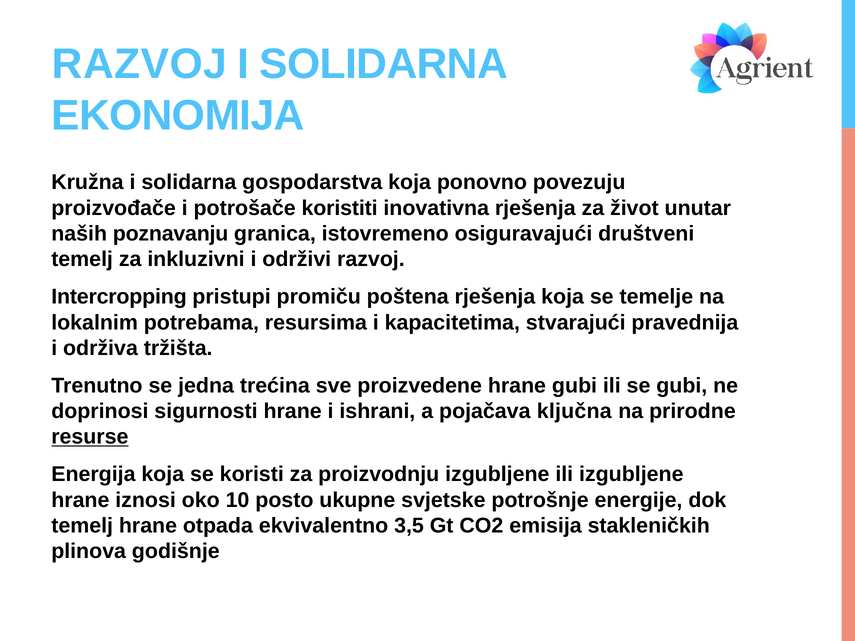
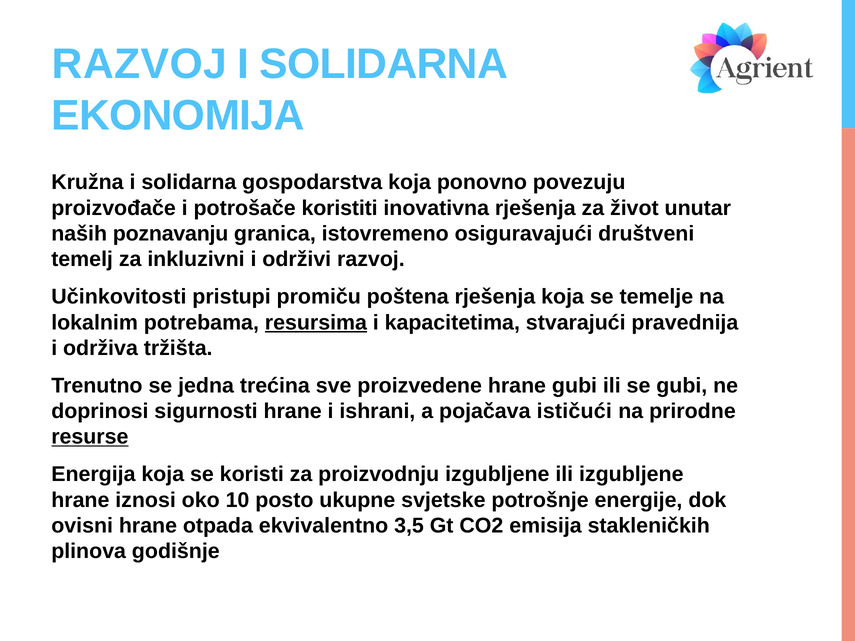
Intercropping: Intercropping -> Učinkovitosti
resursima underline: none -> present
ključna: ključna -> ističući
temelj at (82, 526): temelj -> ovisni
